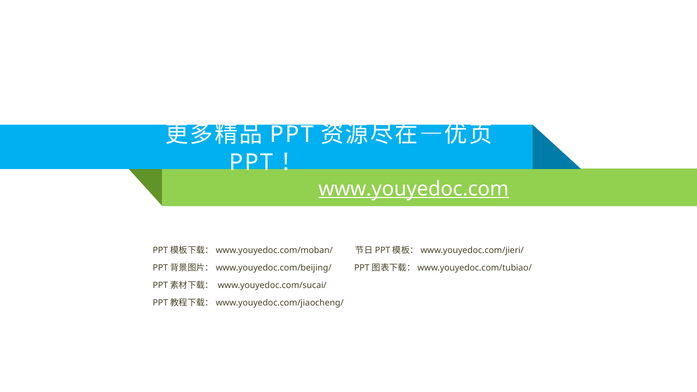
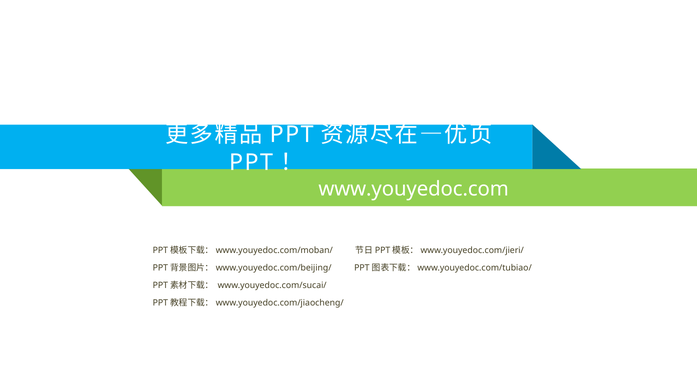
www.youyedoc.com underline: present -> none
